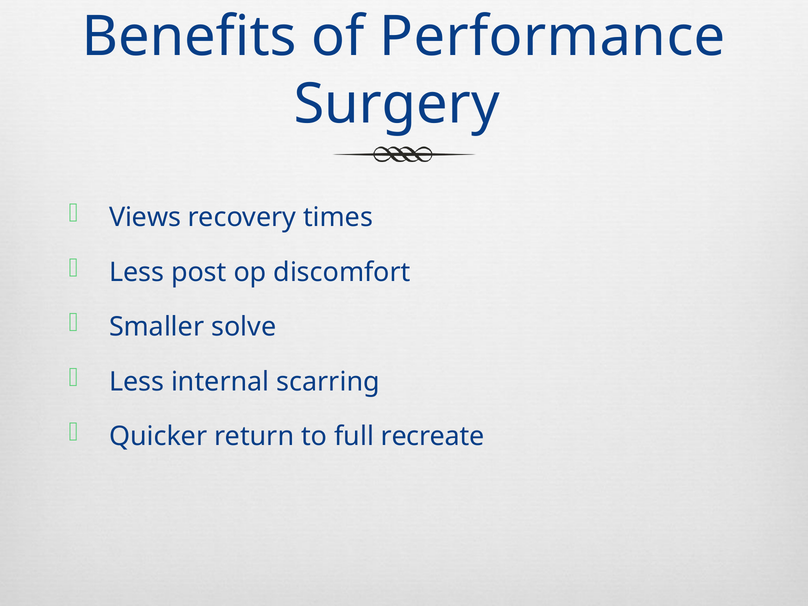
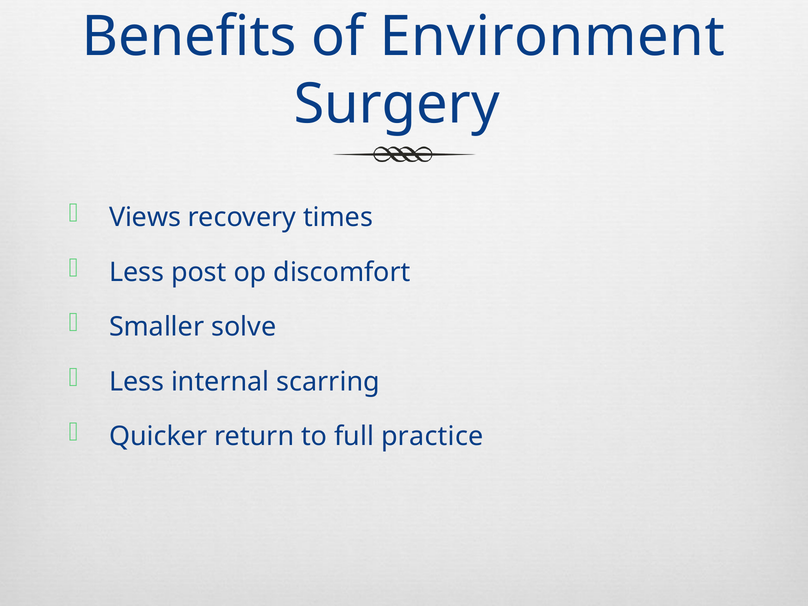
Performance: Performance -> Environment
recreate: recreate -> practice
